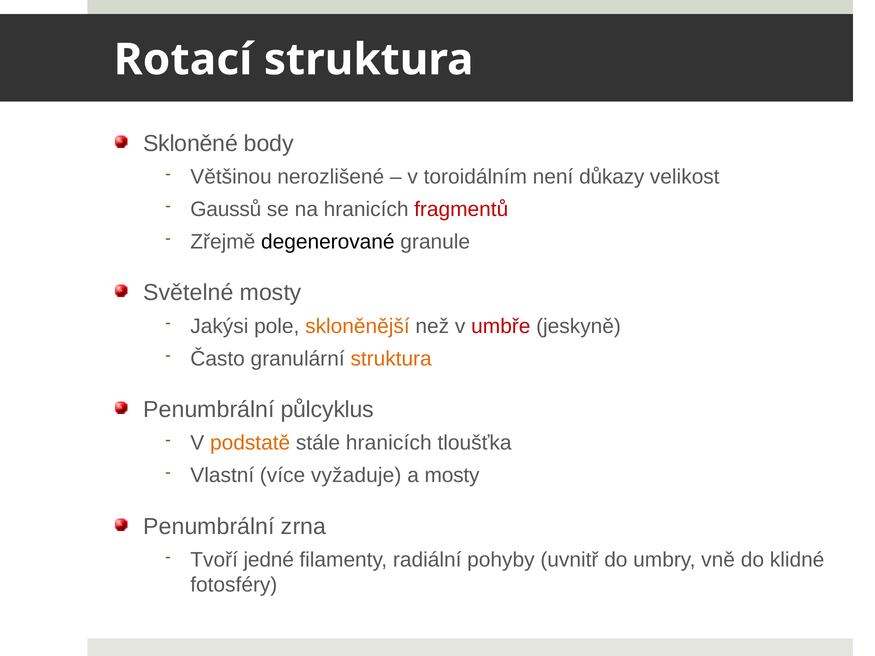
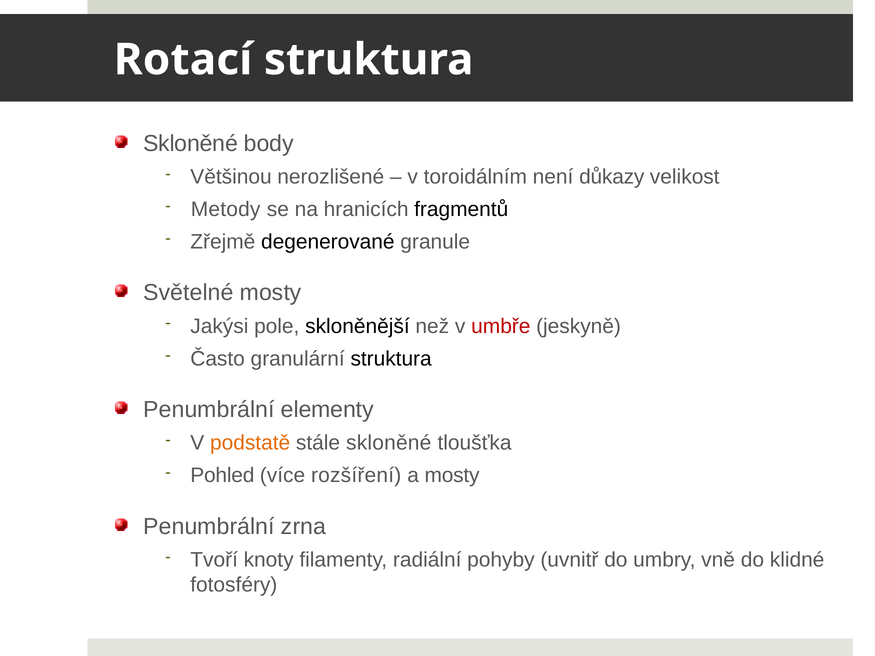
Gaussů: Gaussů -> Metody
fragmentů colour: red -> black
skloněnější colour: orange -> black
struktura at (391, 359) colour: orange -> black
půlcyklus: půlcyklus -> elementy
stále hranicích: hranicích -> skloněné
Vlastní: Vlastní -> Pohled
vyžaduje: vyžaduje -> rozšíření
jedné: jedné -> knoty
